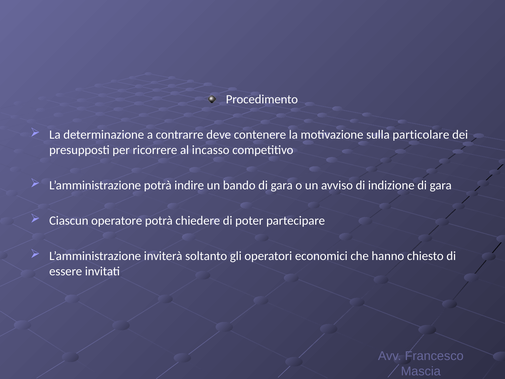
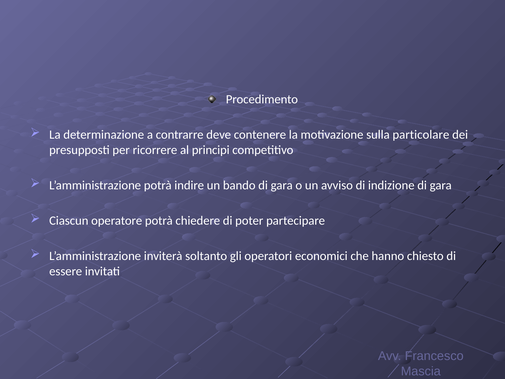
incasso: incasso -> principi
